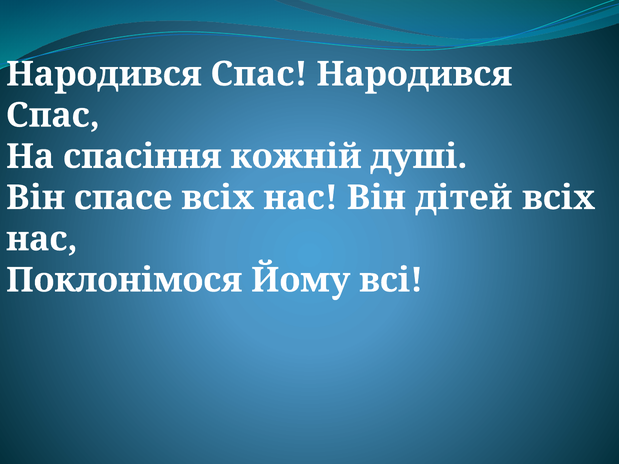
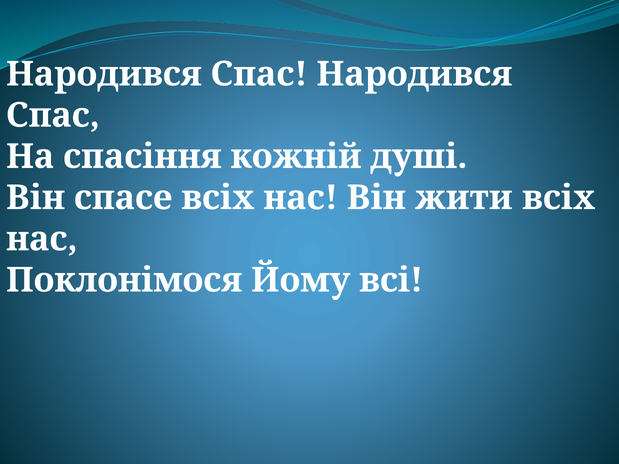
дітей: дітей -> жити
